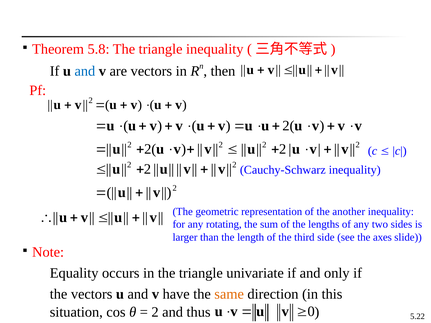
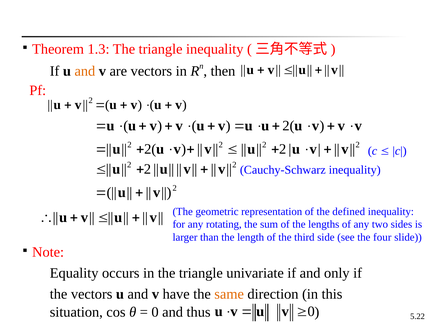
5.8: 5.8 -> 1.3
and at (85, 71) colour: blue -> orange
another: another -> defined
axes: axes -> four
2 at (155, 312): 2 -> 0
